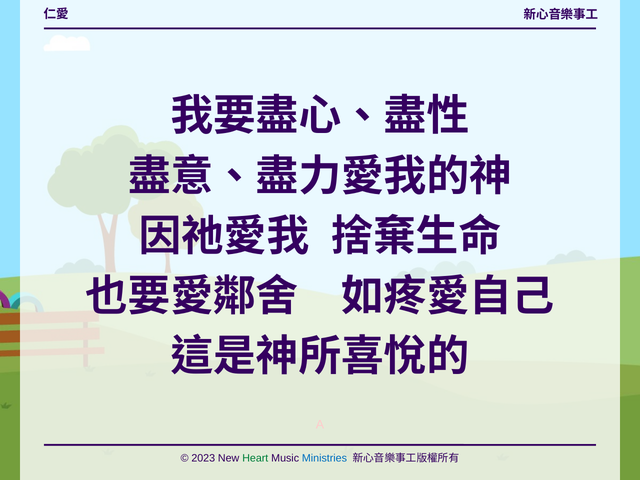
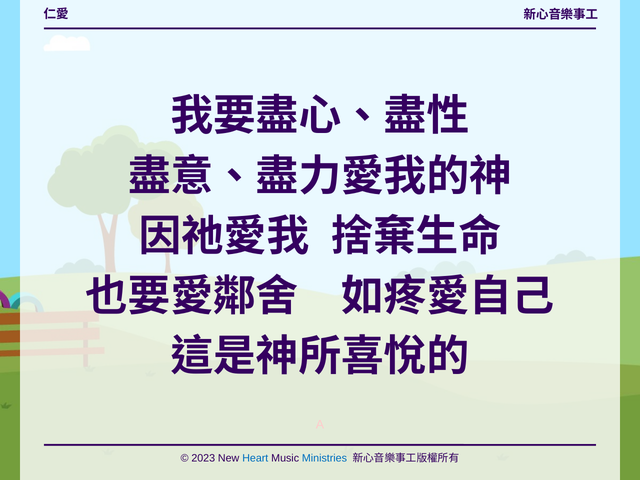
Heart colour: green -> blue
